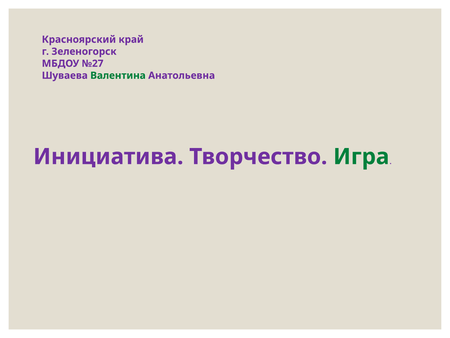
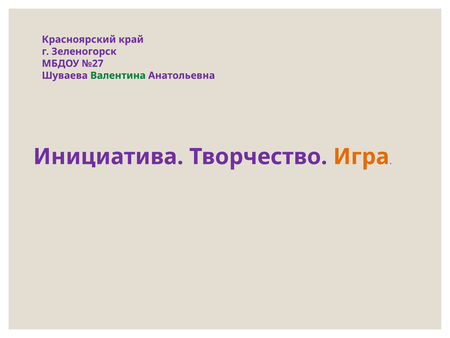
Игра colour: green -> orange
